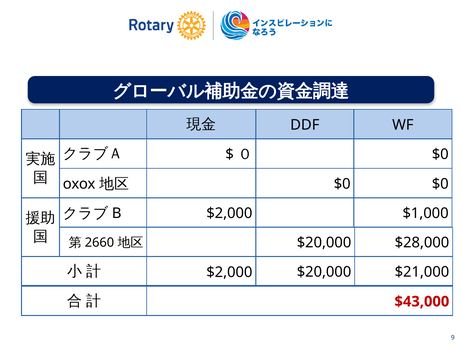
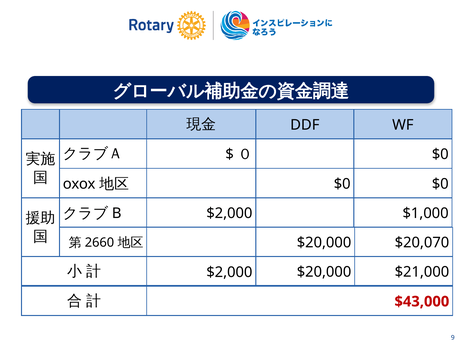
$28,000: $28,000 -> $20,070
